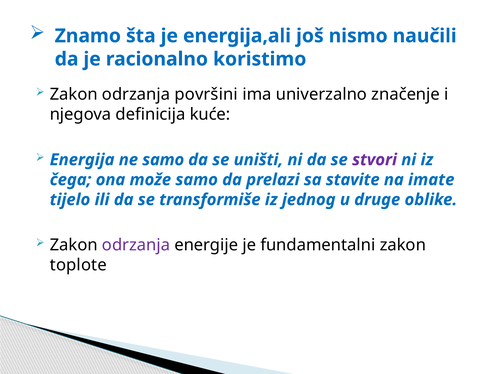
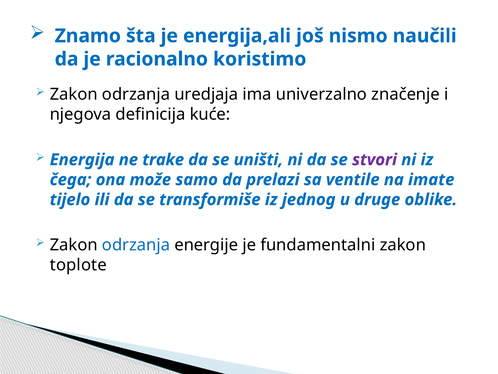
površini: površini -> uredjaja
ne samo: samo -> trake
stavite: stavite -> ventile
odrzanja at (136, 245) colour: purple -> blue
